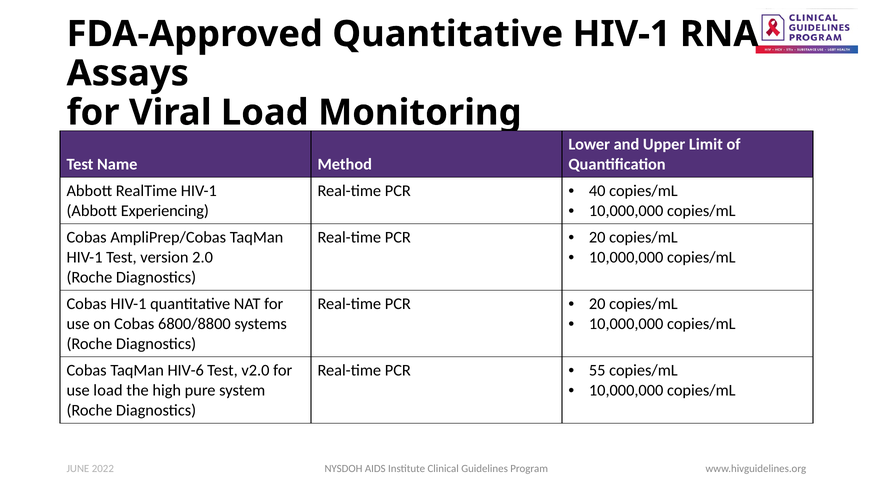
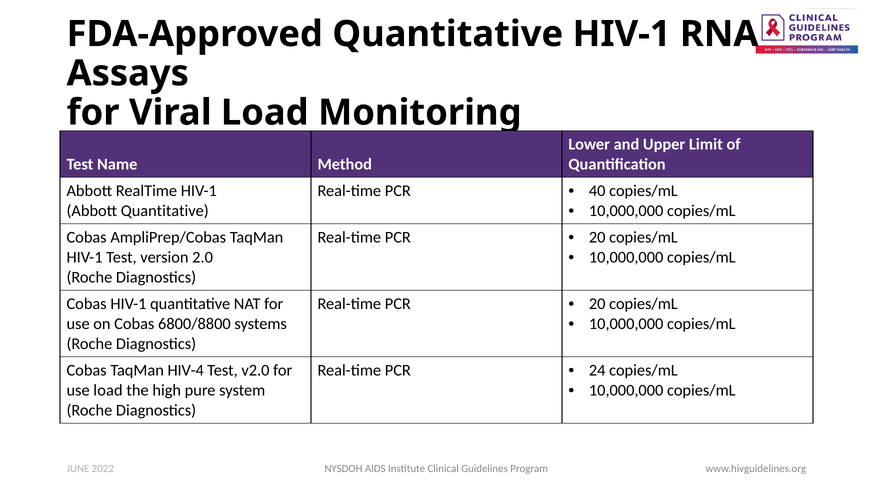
Abbott Experiencing: Experiencing -> Quantitative
HIV-6: HIV-6 -> HIV-4
55: 55 -> 24
